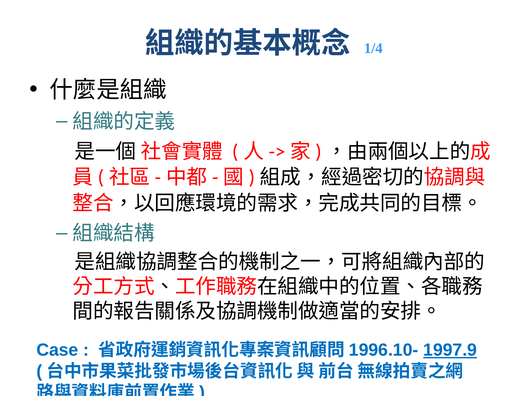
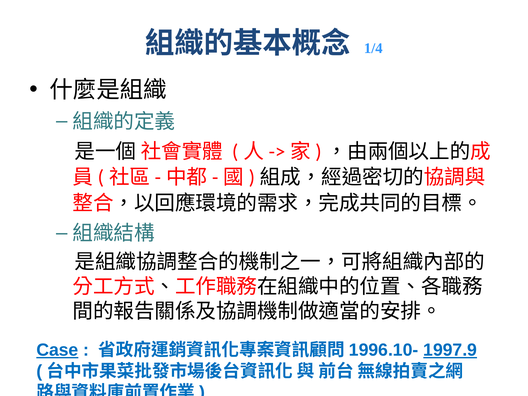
Case underline: none -> present
